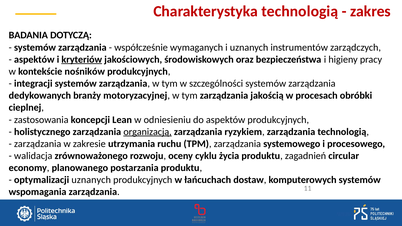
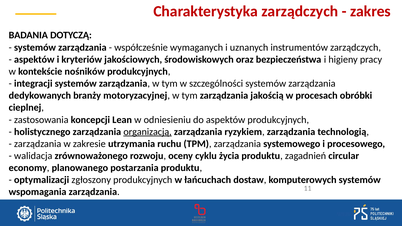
Charakterystyka technologią: technologią -> zarządczych
kryteriów underline: present -> none
optymalizacji uznanych: uznanych -> zgłoszony
